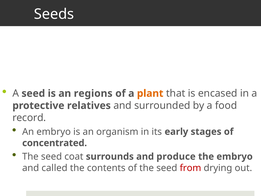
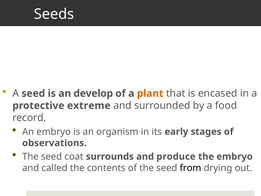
regions: regions -> develop
relatives: relatives -> extreme
concentrated: concentrated -> observations
from colour: red -> black
